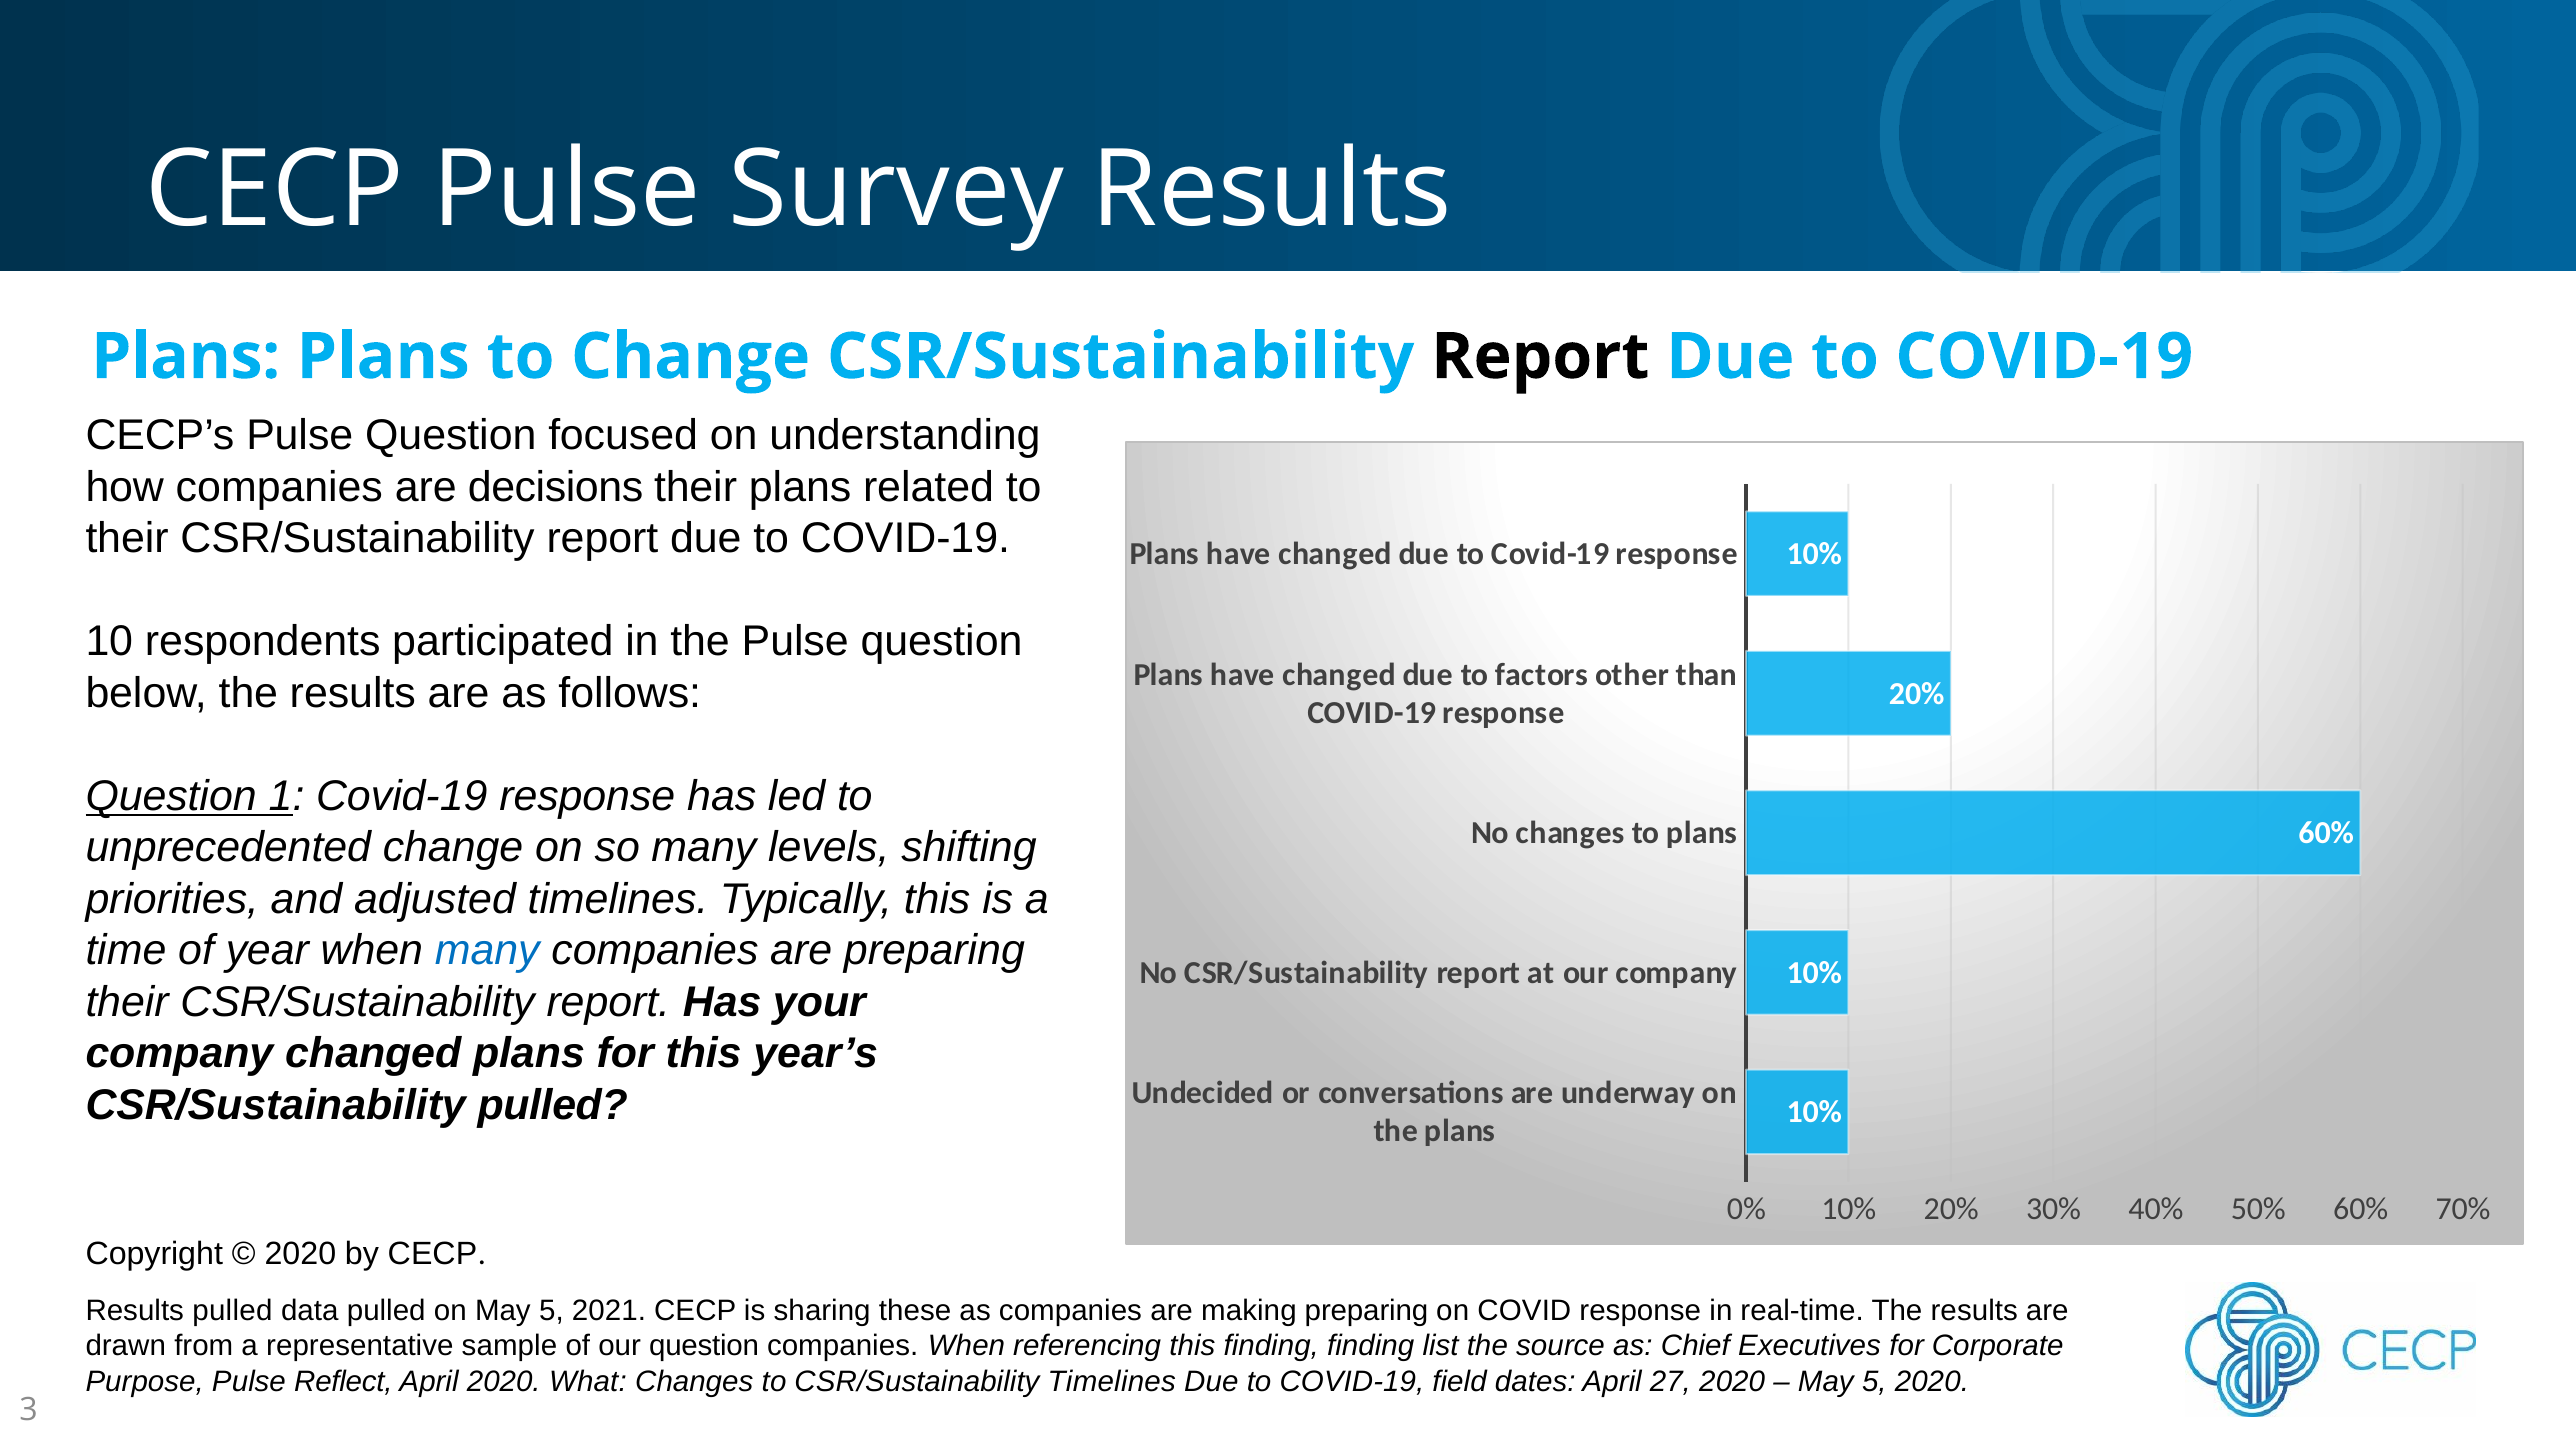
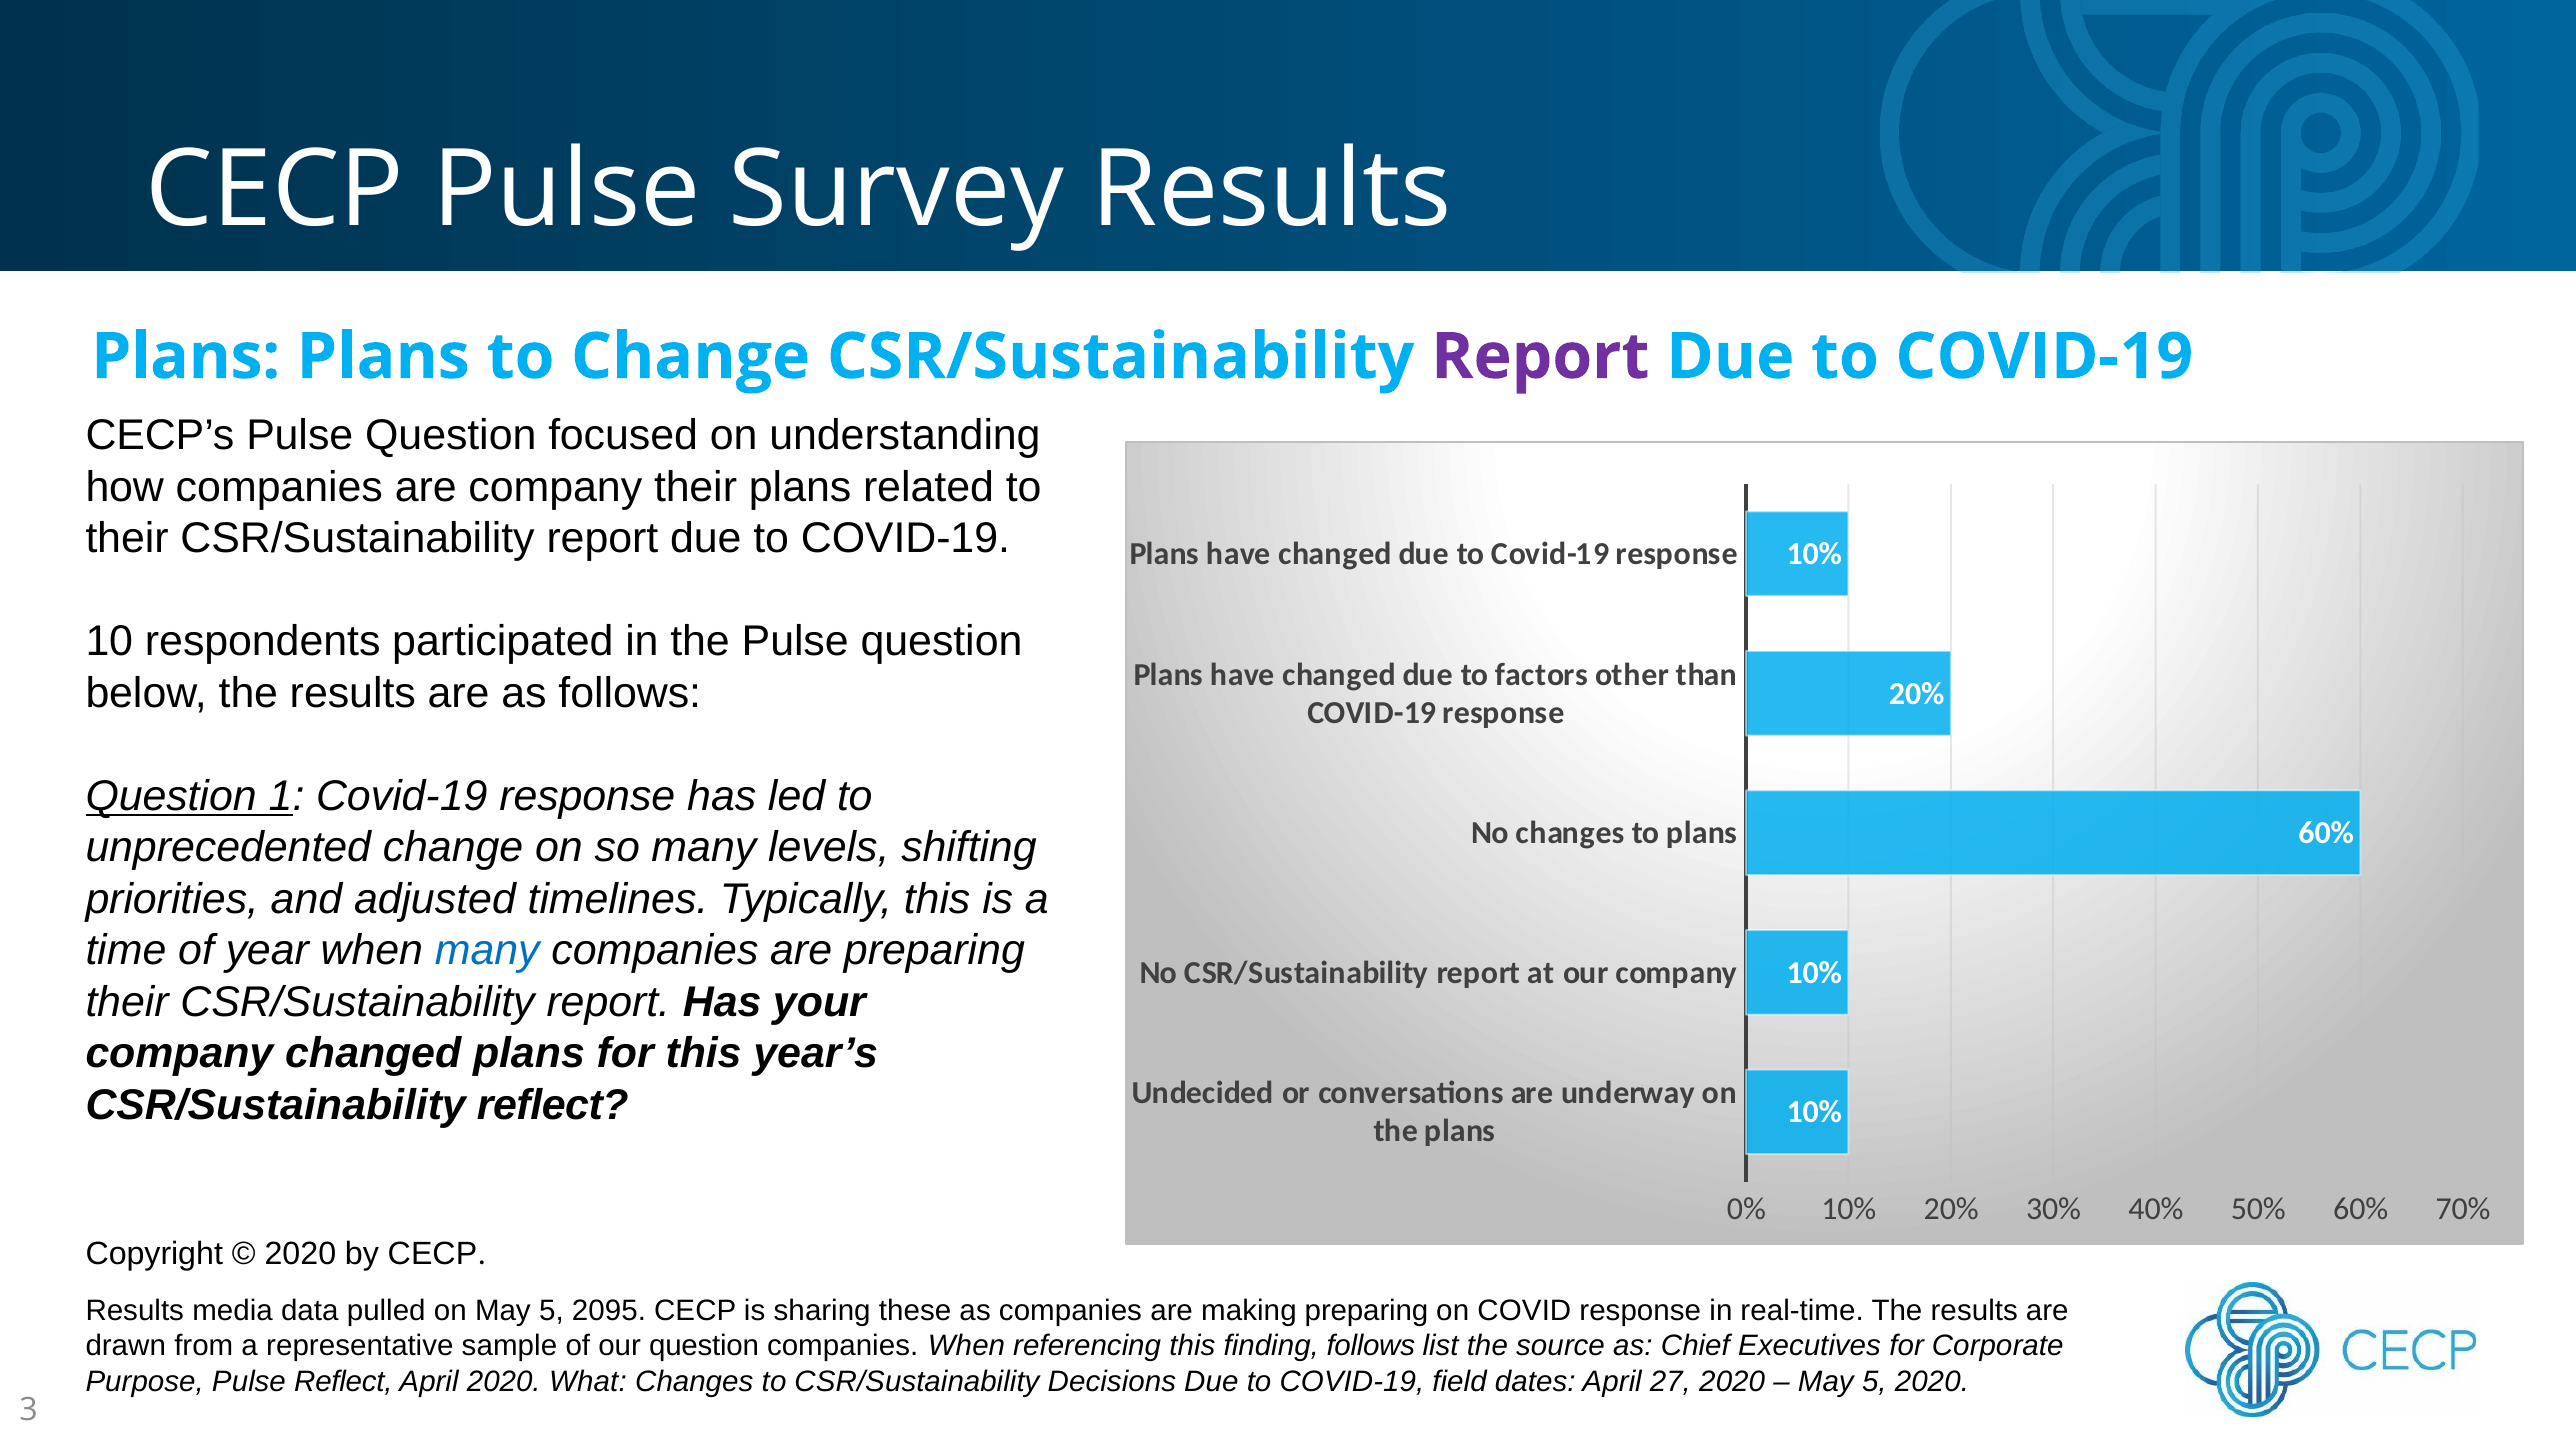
Report at (1540, 357) colour: black -> purple
are decisions: decisions -> company
CSR/Sustainability pulled: pulled -> reflect
Results pulled: pulled -> media
2021: 2021 -> 2095
finding finding: finding -> follows
CSR/Sustainability Timelines: Timelines -> Decisions
